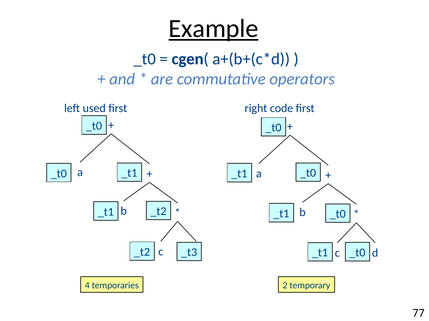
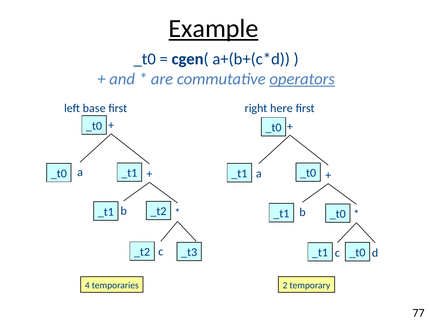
operators underline: none -> present
used: used -> base
code: code -> here
